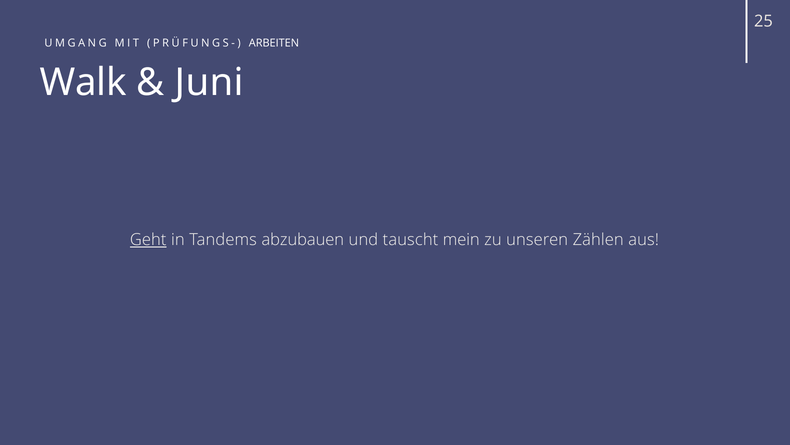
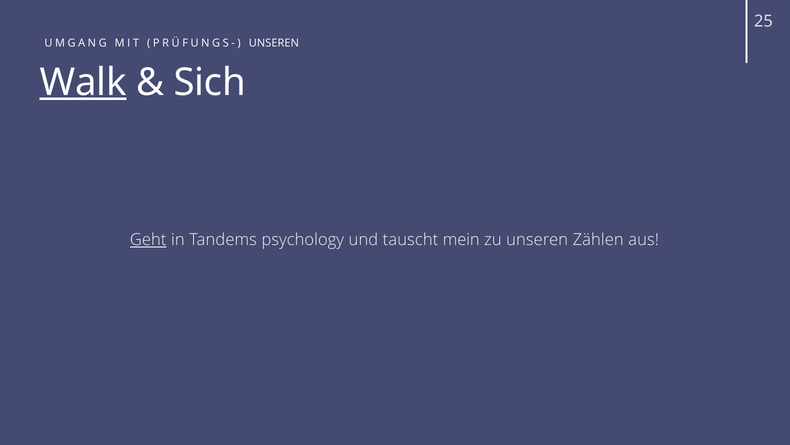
PRÜFUNGS- ARBEITEN: ARBEITEN -> UNSEREN
Walk underline: none -> present
Juni: Juni -> Sich
abzubauen: abzubauen -> psychology
